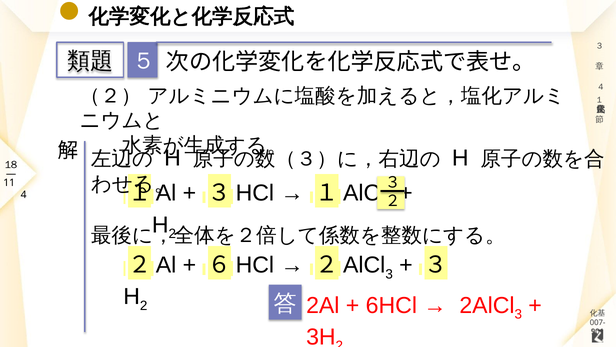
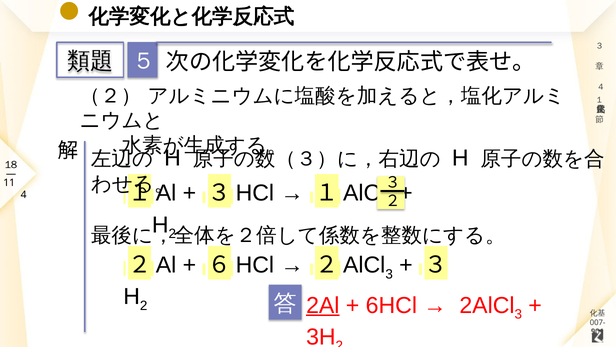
2Al underline: none -> present
